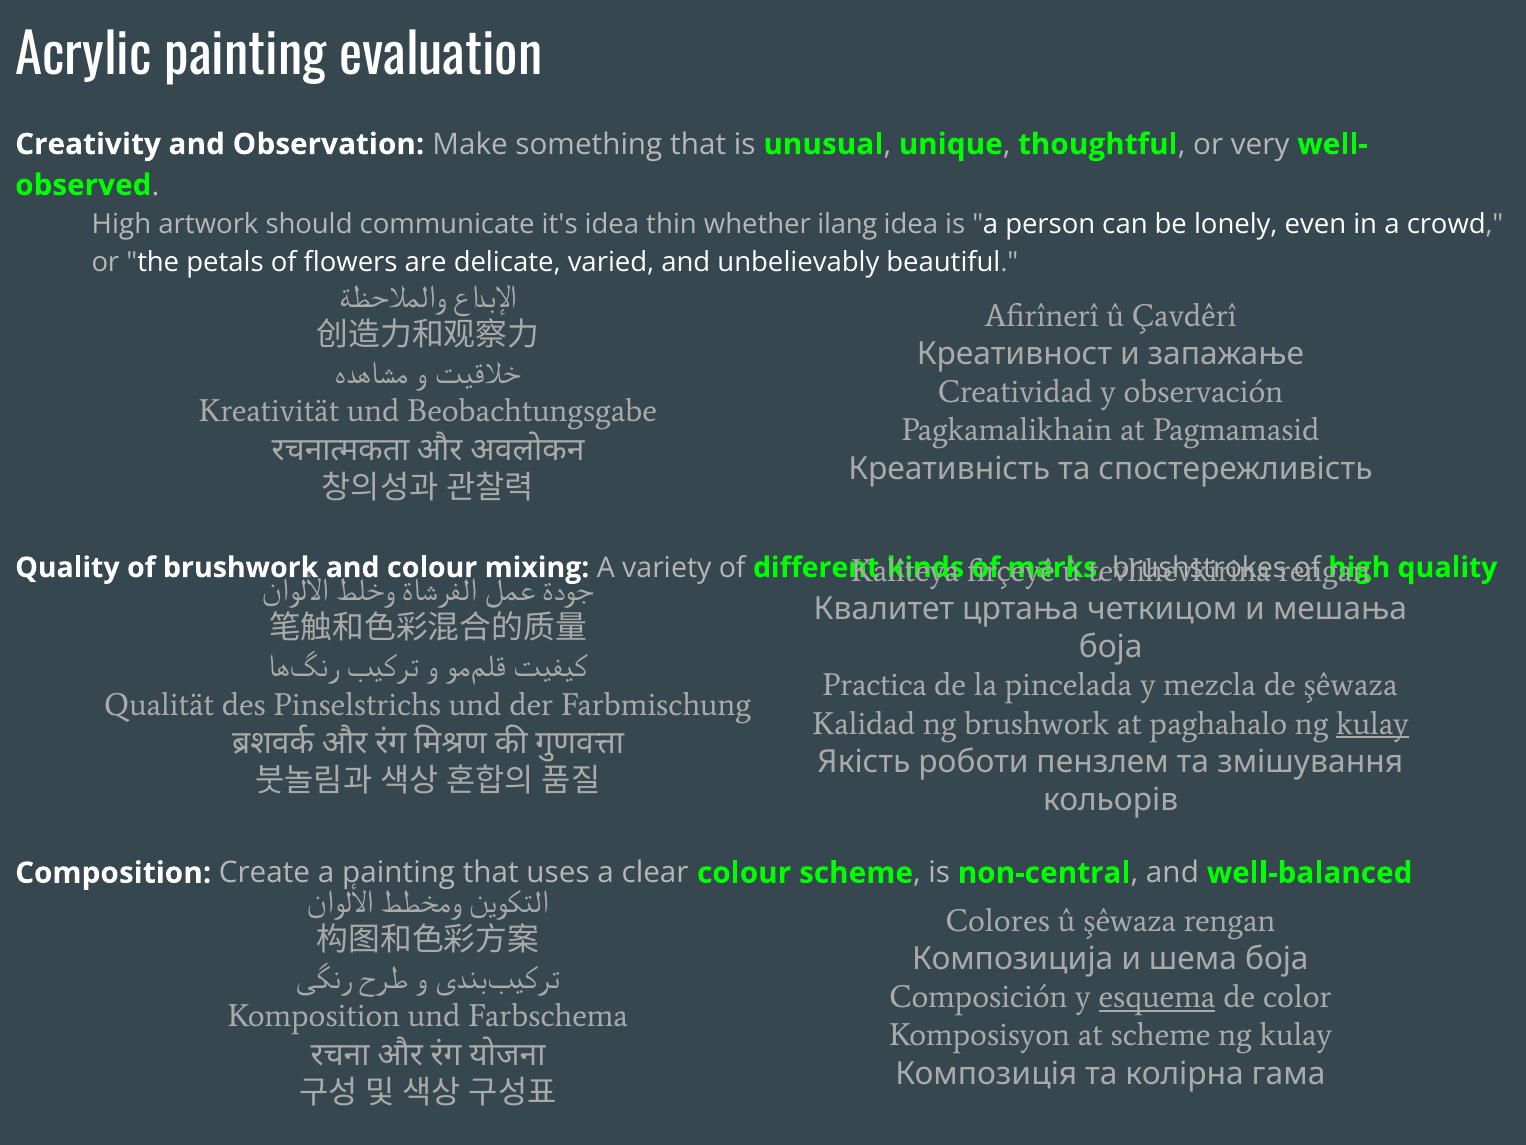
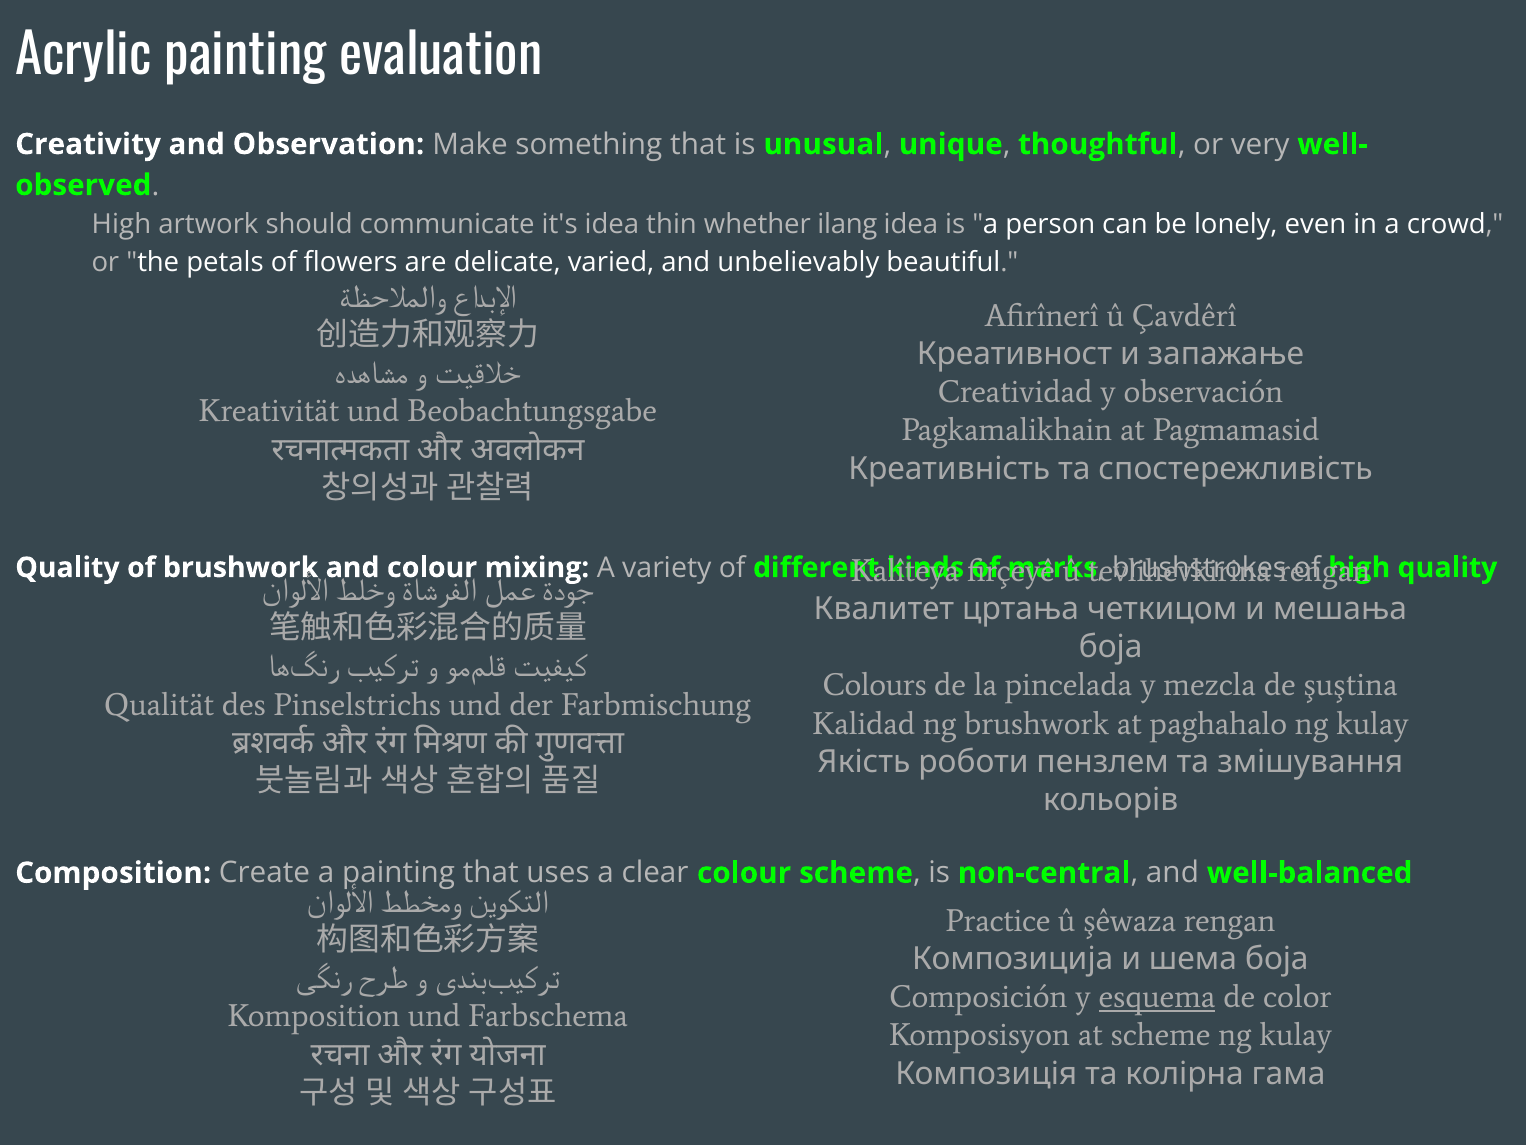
Practica: Practica -> Colours
de şêwaza: şêwaza -> şuştina
kulay at (1373, 723) underline: present -> none
Colores: Colores -> Practice
